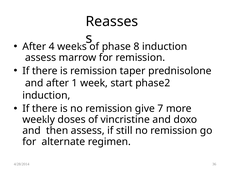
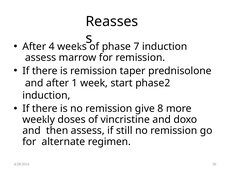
8: 8 -> 7
7: 7 -> 8
